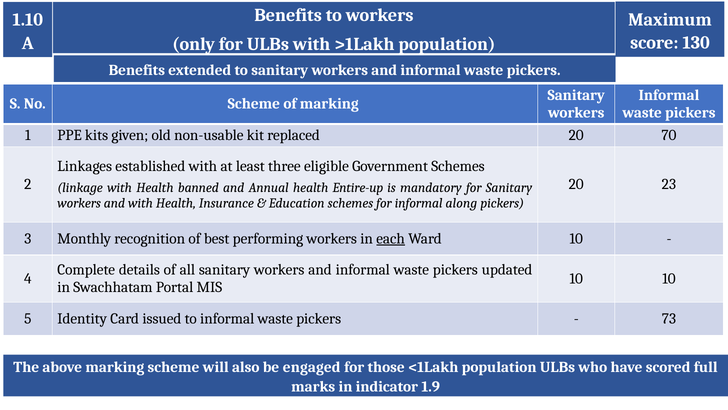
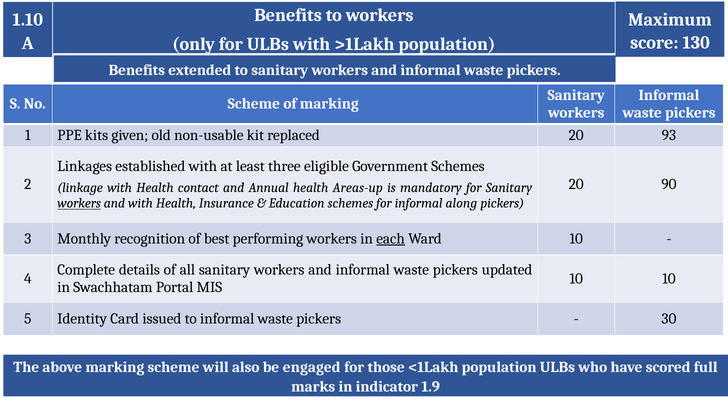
70: 70 -> 93
23: 23 -> 90
banned: banned -> contact
Entire-up: Entire-up -> Areas-up
workers at (79, 203) underline: none -> present
73: 73 -> 30
